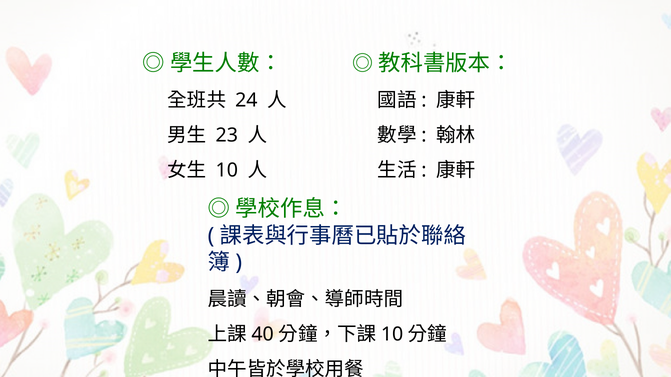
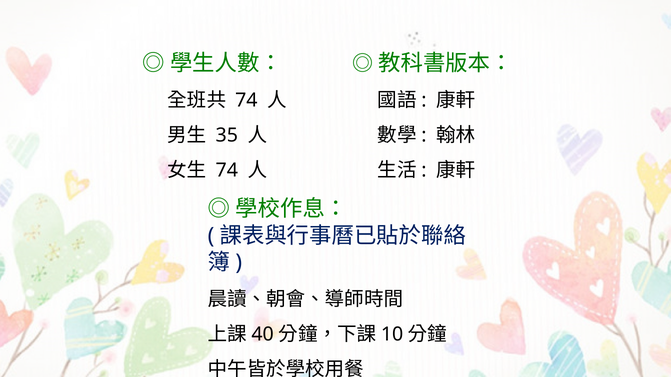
24 at (246, 100): 24 -> 74
23: 23 -> 35
10 at (227, 171): 10 -> 74
